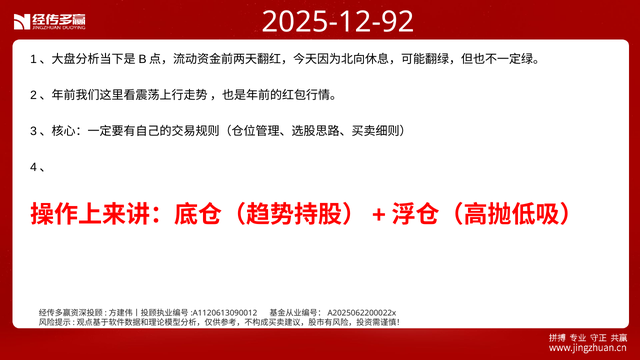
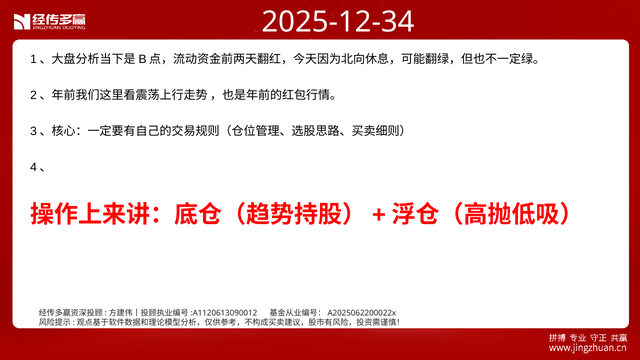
2025-12-92: 2025-12-92 -> 2025-12-34
